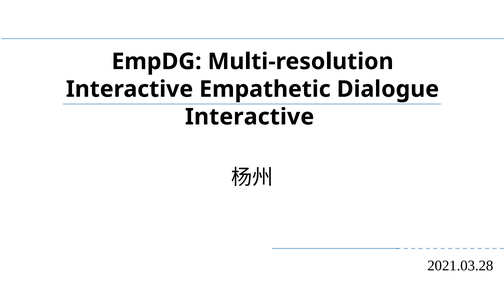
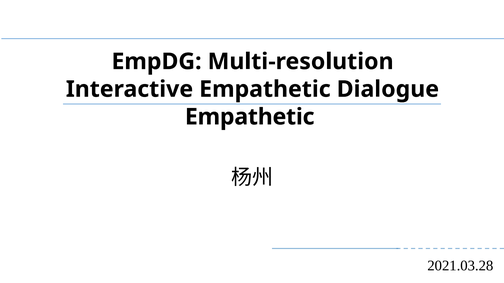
Interactive at (250, 117): Interactive -> Empathetic
